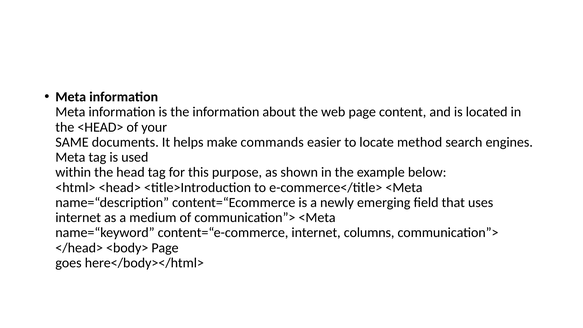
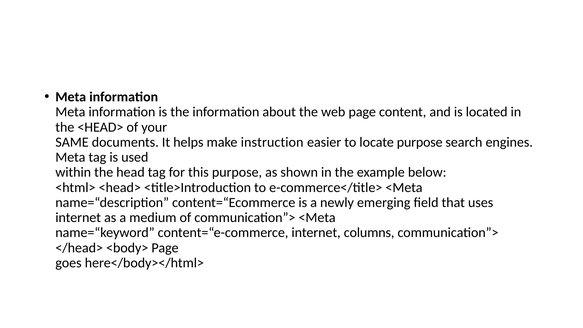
commands: commands -> instruction
locate method: method -> purpose
